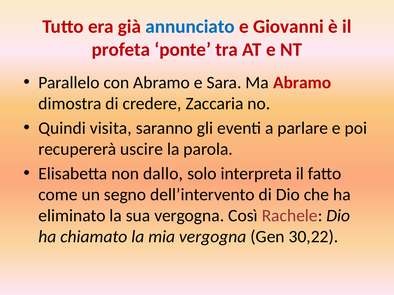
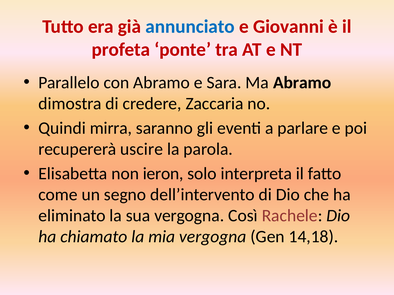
Abramo at (302, 83) colour: red -> black
visita: visita -> mirra
dallo: dallo -> ieron
30,22: 30,22 -> 14,18
